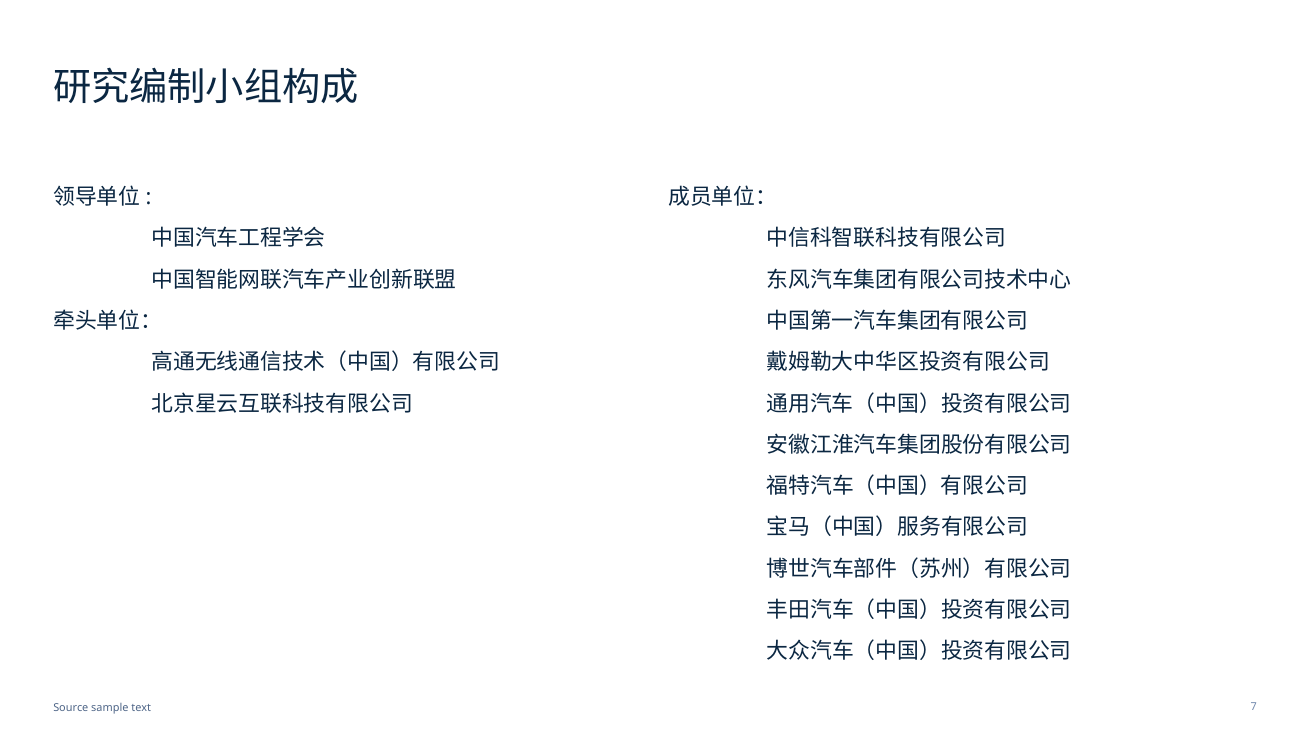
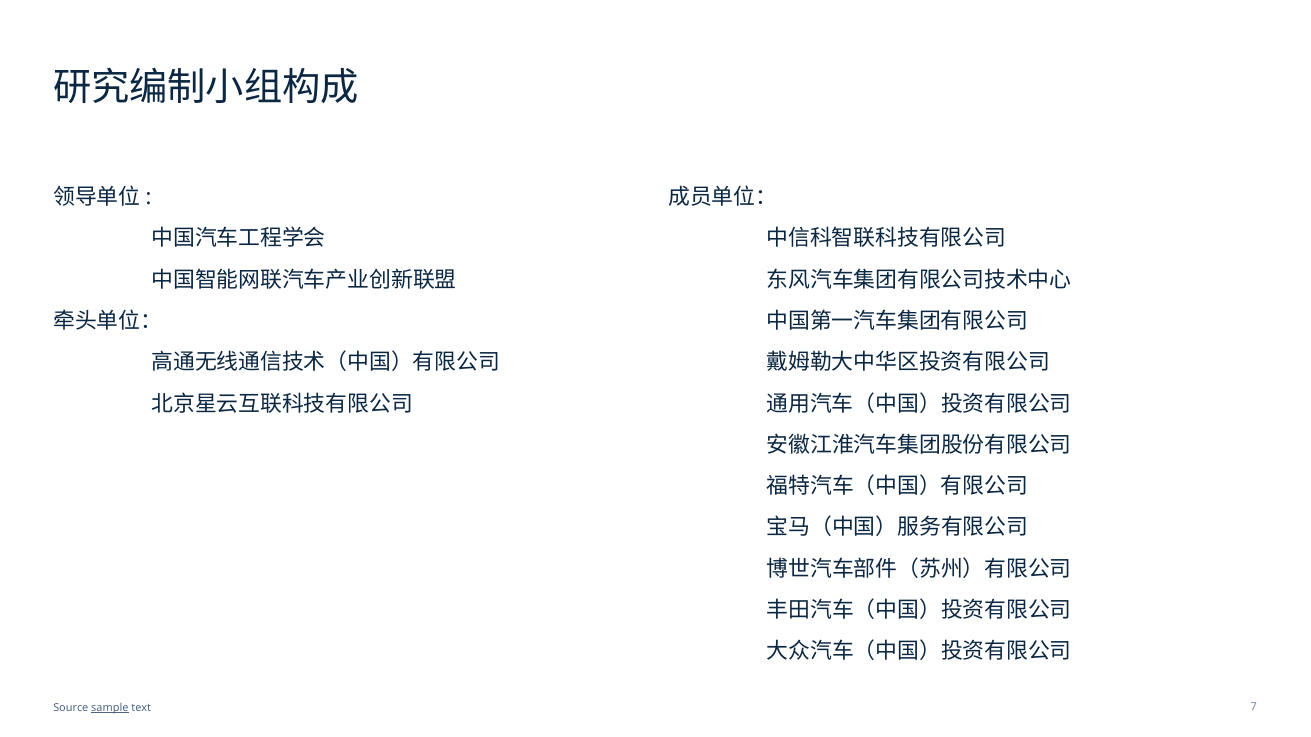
sample underline: none -> present
